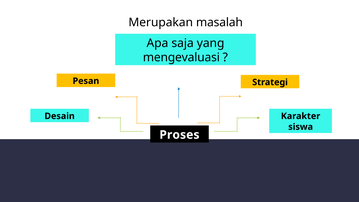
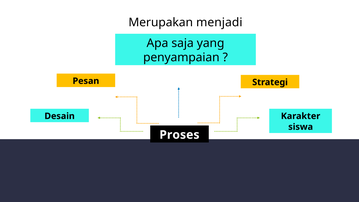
masalah: masalah -> menjadi
mengevaluasi: mengevaluasi -> penyampaian
